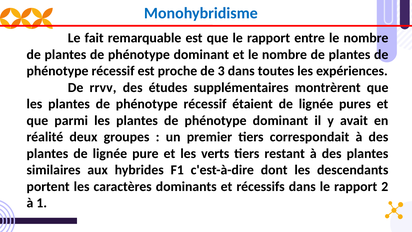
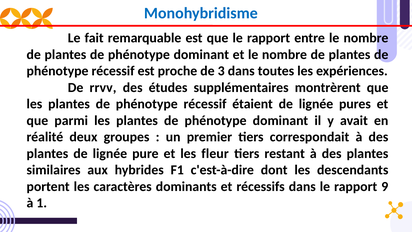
verts: verts -> fleur
2: 2 -> 9
